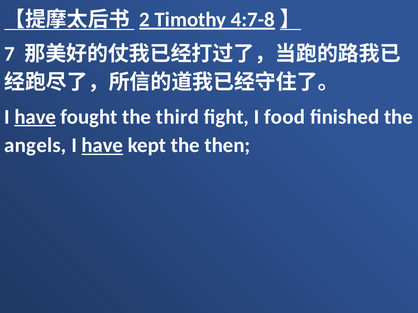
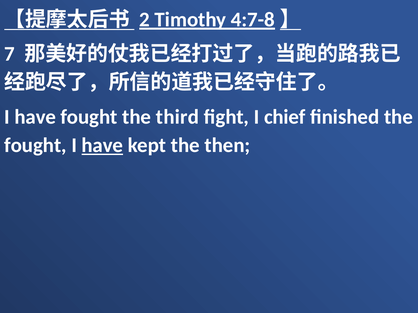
have at (35, 117) underline: present -> none
food: food -> chief
angels at (35, 146): angels -> fought
